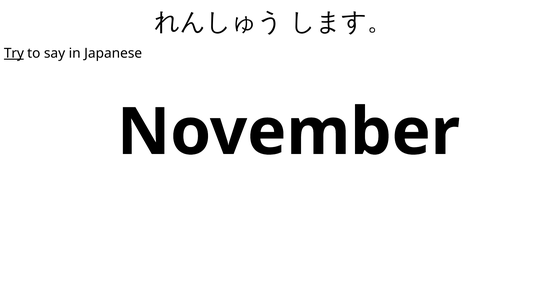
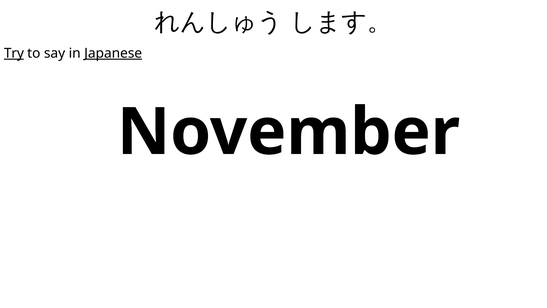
Japanese underline: none -> present
